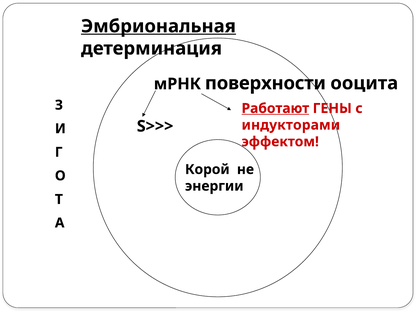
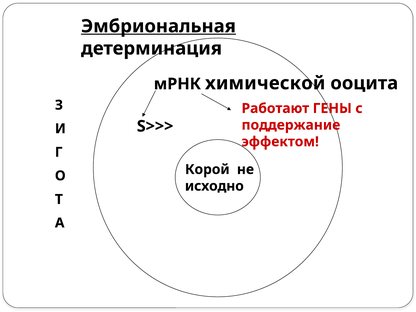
поверхности: поверхности -> химической
Работают underline: present -> none
индукторами: индукторами -> поддержание
энергии: энергии -> исходно
